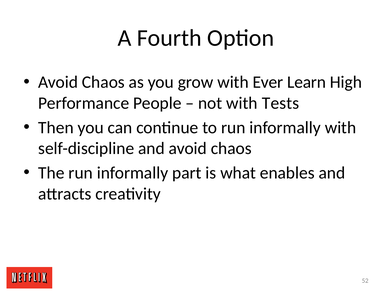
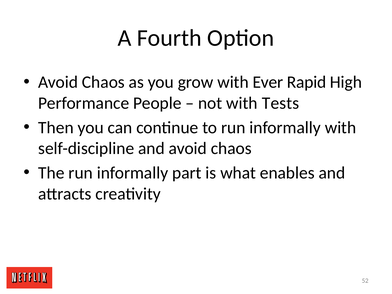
Learn: Learn -> Rapid
